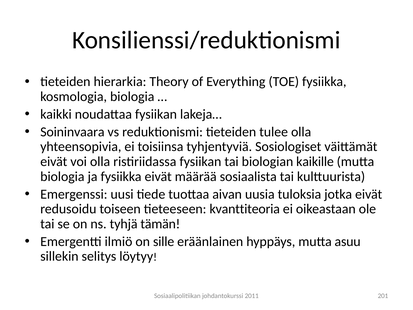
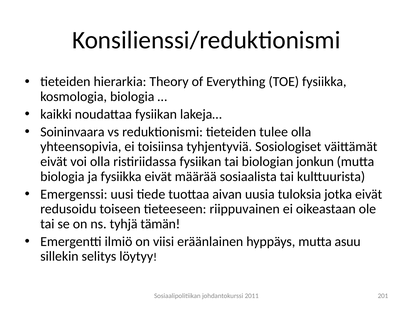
kaikille: kaikille -> jonkun
kvanttiteoria: kvanttiteoria -> riippuvainen
sille: sille -> viisi
